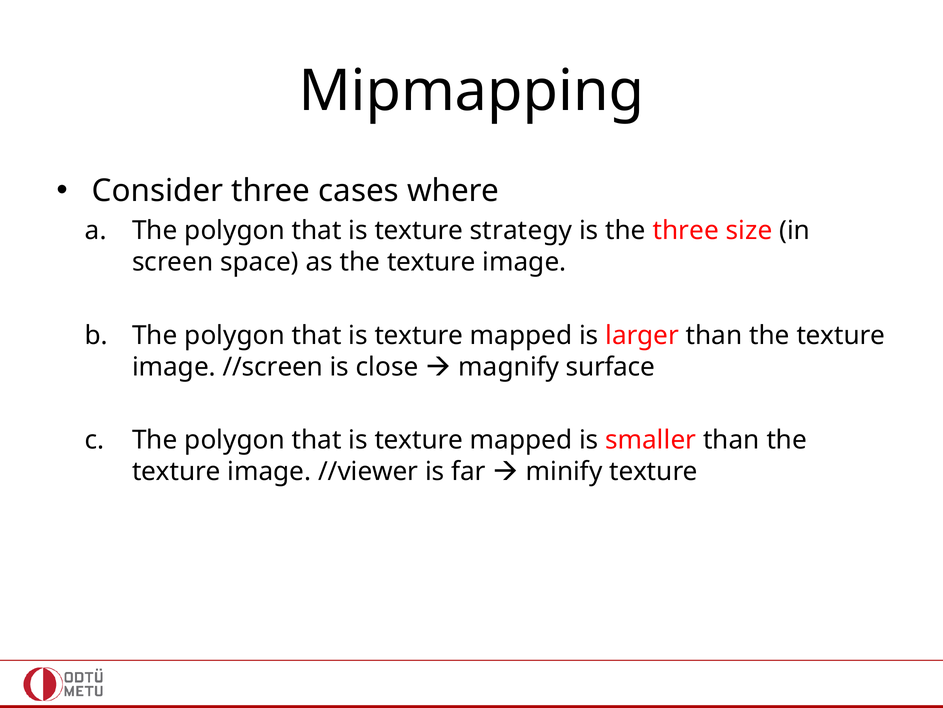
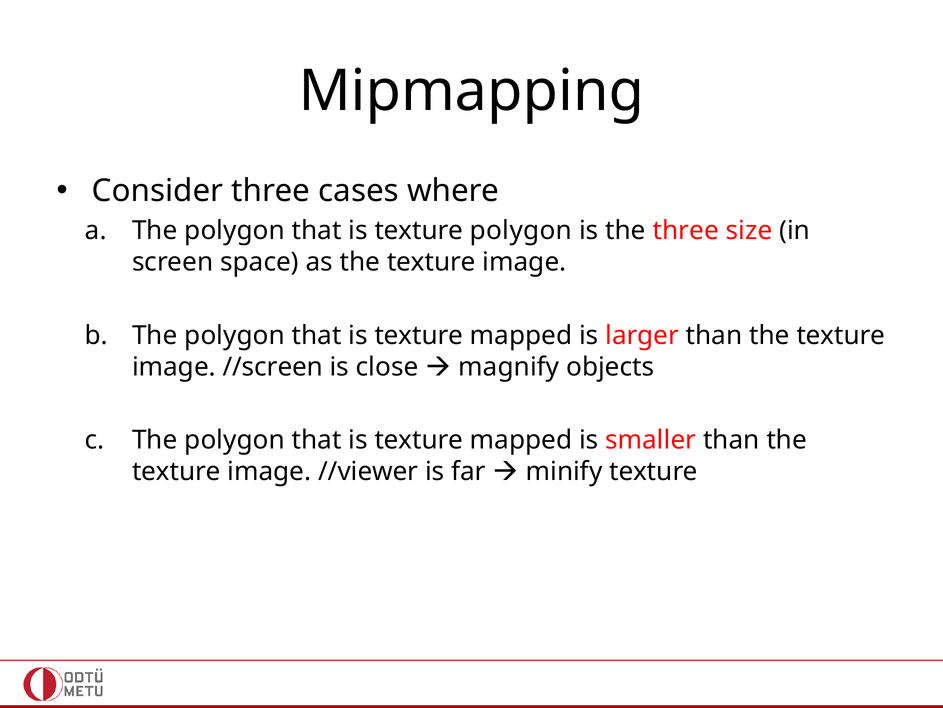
texture strategy: strategy -> polygon
surface: surface -> objects
